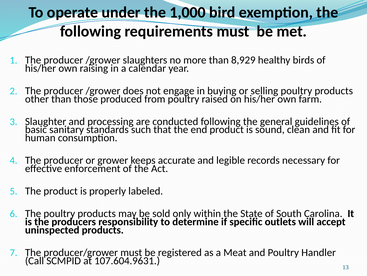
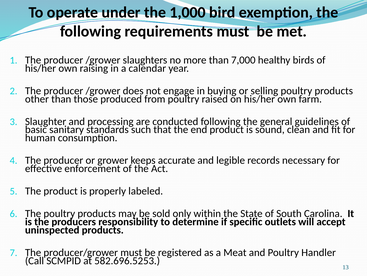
8,929: 8,929 -> 7,000
107.604.9631: 107.604.9631 -> 582.696.5253
